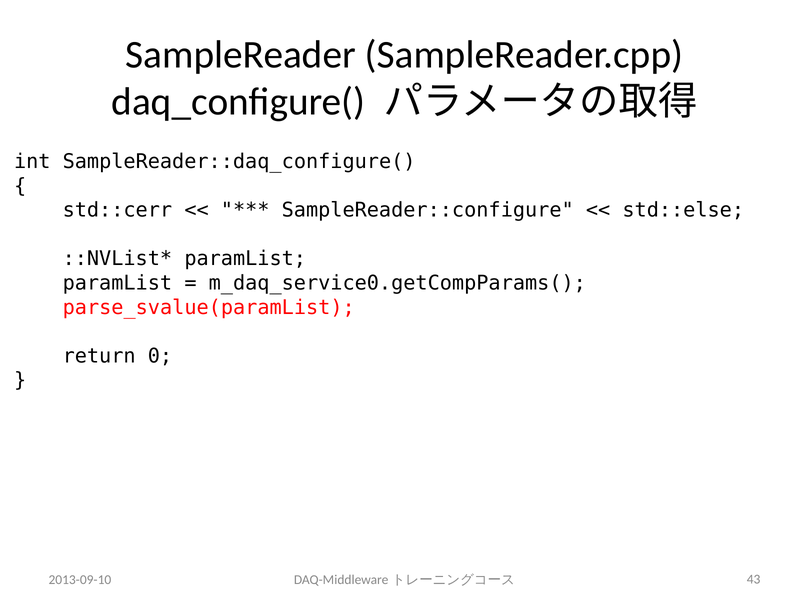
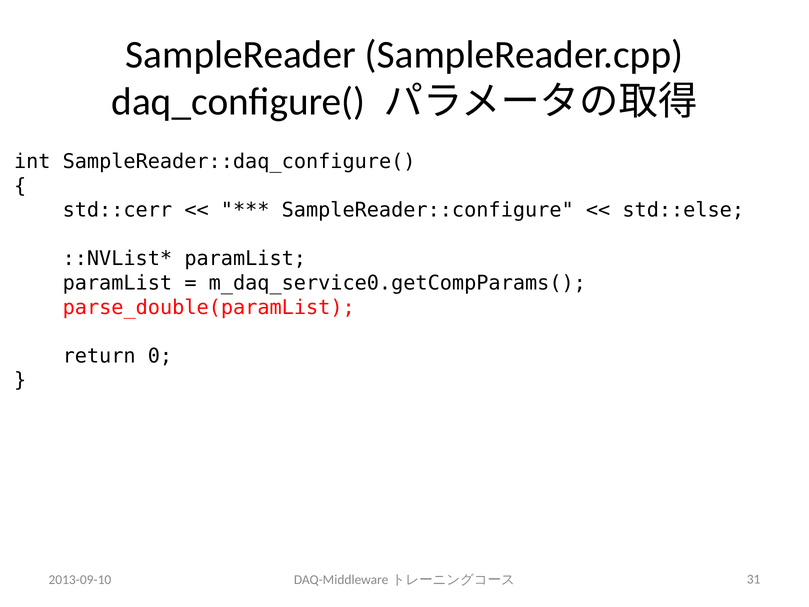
parse_svalue(paramList: parse_svalue(paramList -> parse_double(paramList
43: 43 -> 31
